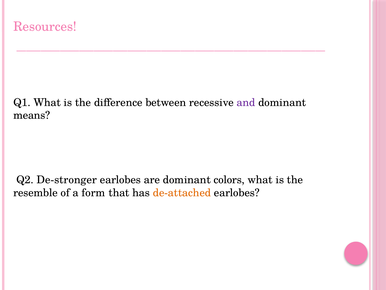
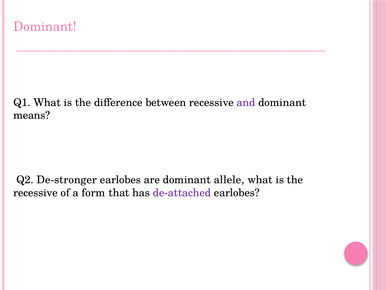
Resources at (45, 27): Resources -> Dominant
colors: colors -> allele
resemble at (36, 192): resemble -> recessive
de-attached colour: orange -> purple
